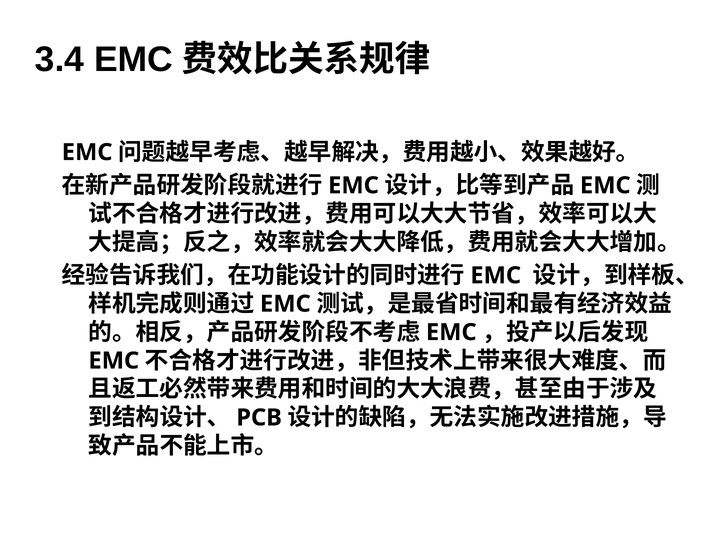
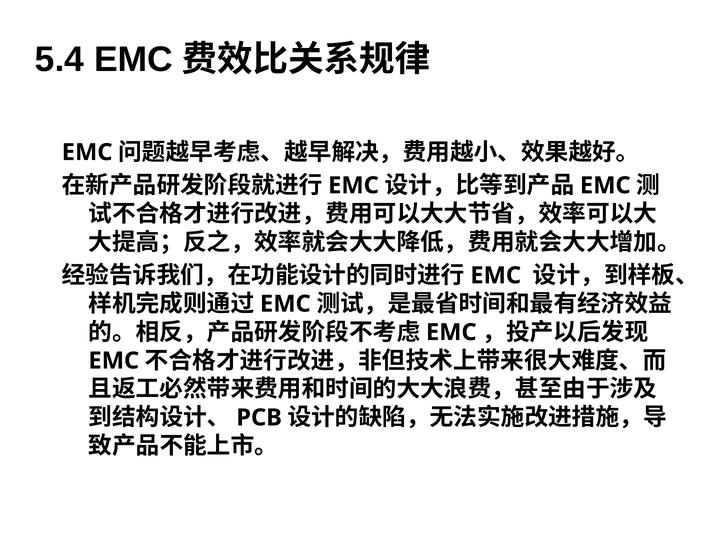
3.4: 3.4 -> 5.4
